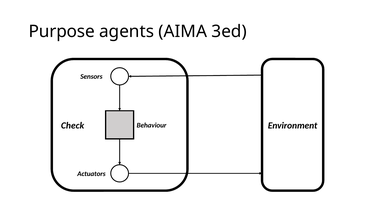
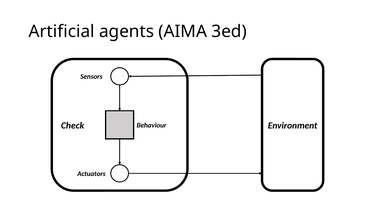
Purpose: Purpose -> Artificial
